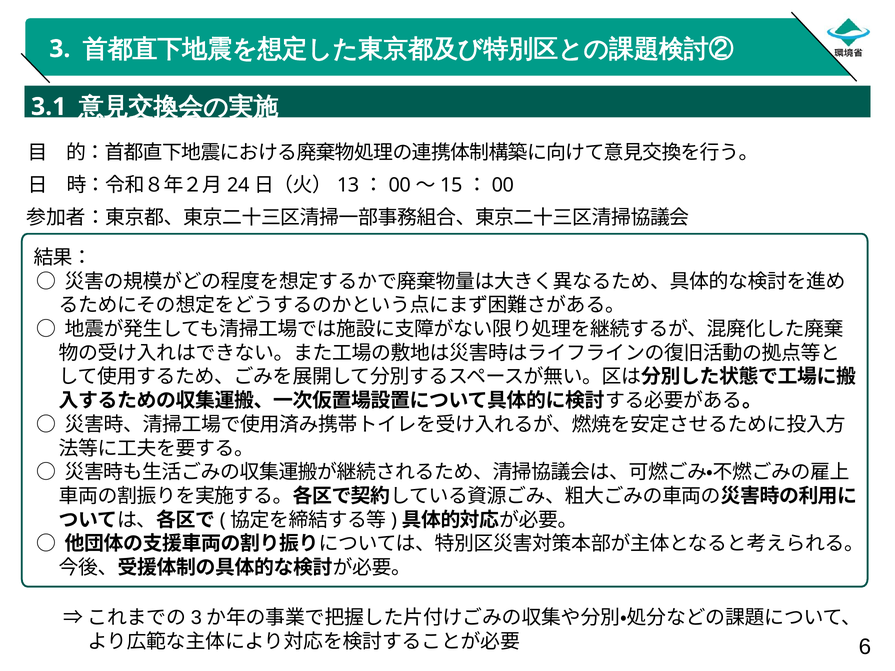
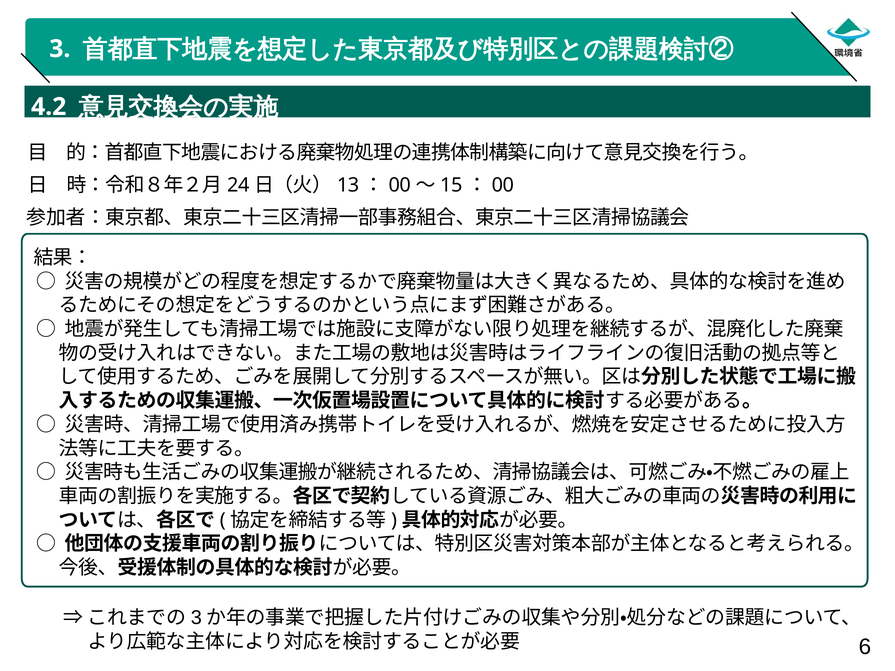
3.1: 3.1 -> 4.2
